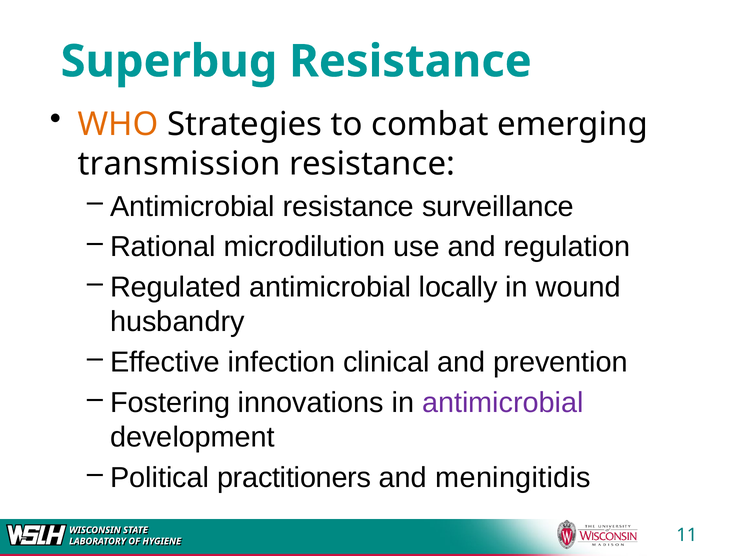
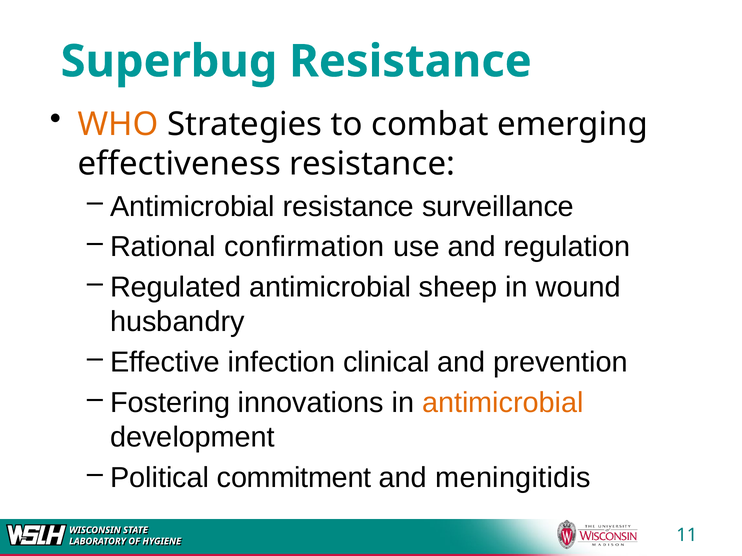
transmission: transmission -> effectiveness
microdilution: microdilution -> confirmation
locally: locally -> sheep
antimicrobial at (503, 403) colour: purple -> orange
practitioners: practitioners -> commitment
